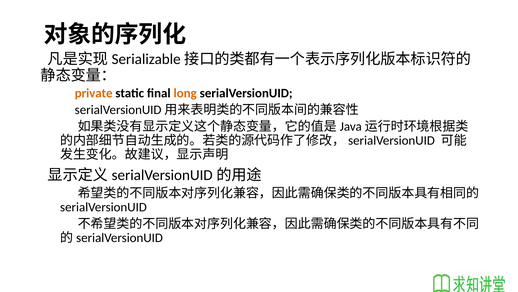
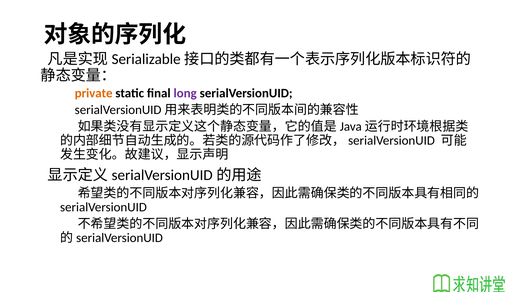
long colour: orange -> purple
